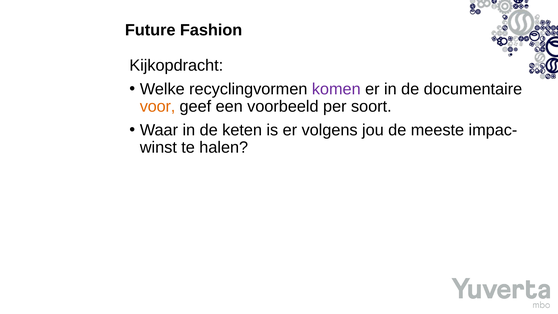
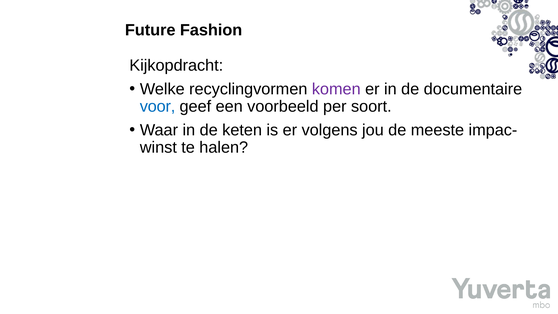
voor colour: orange -> blue
